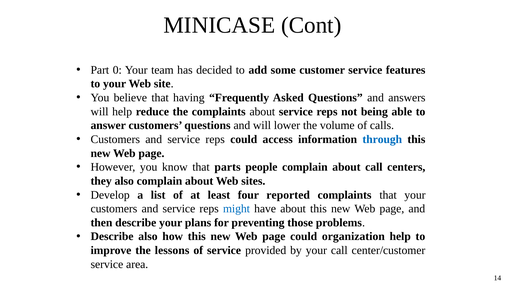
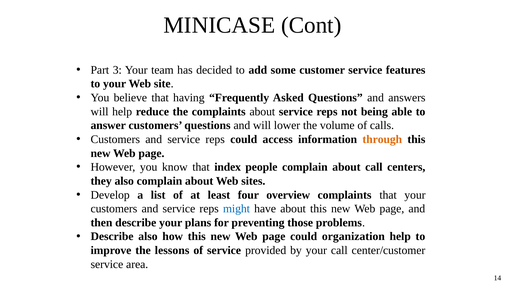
0: 0 -> 3
through colour: blue -> orange
parts: parts -> index
reported: reported -> overview
